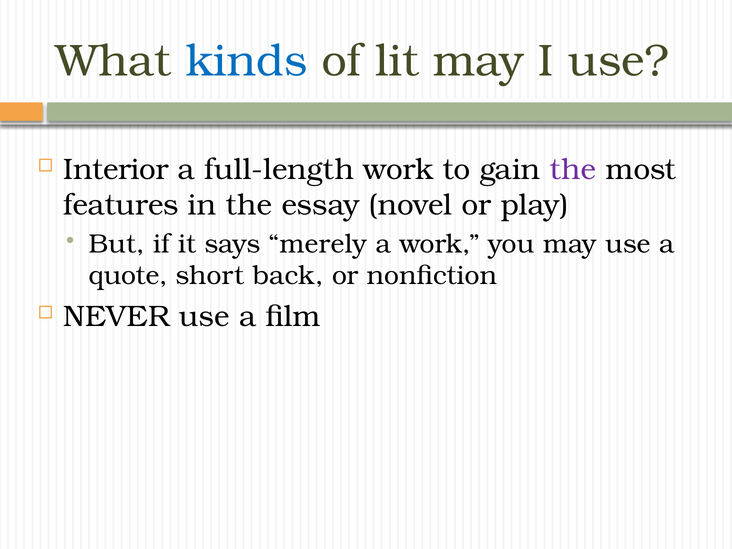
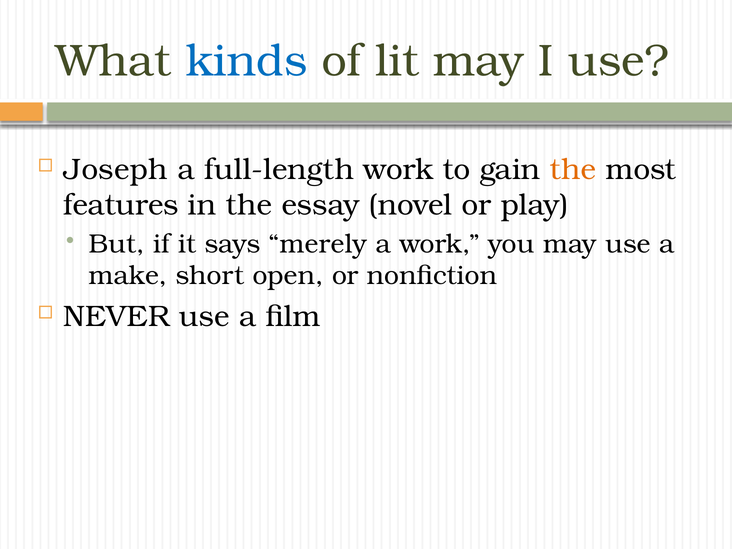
Interior: Interior -> Joseph
the at (573, 170) colour: purple -> orange
quote: quote -> make
back: back -> open
